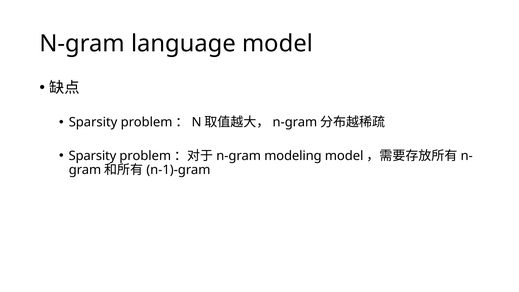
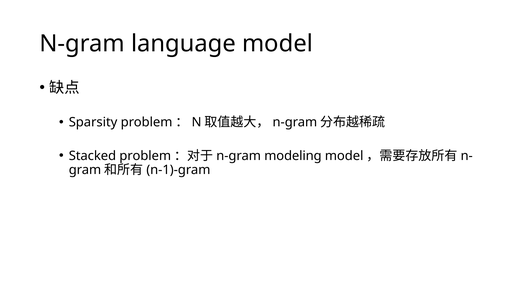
Sparsity at (92, 156): Sparsity -> Stacked
